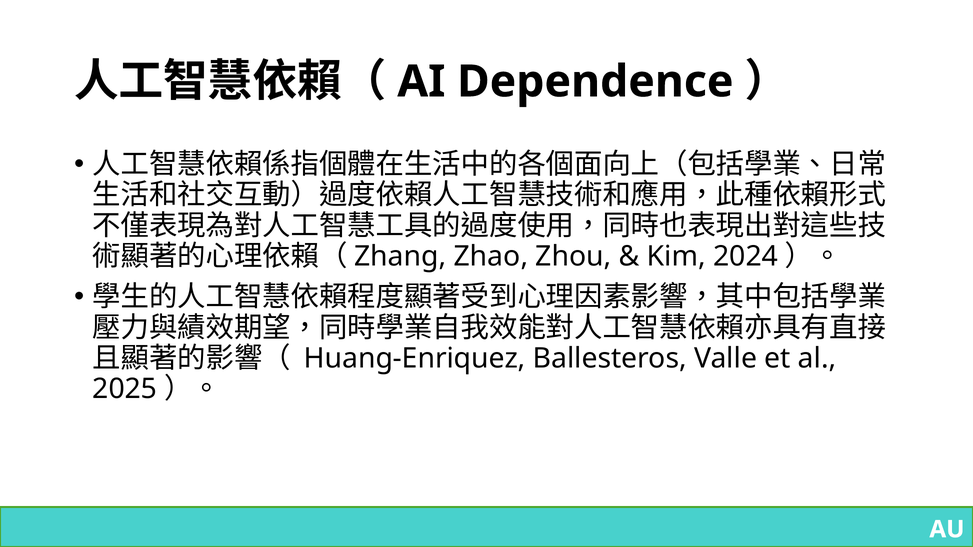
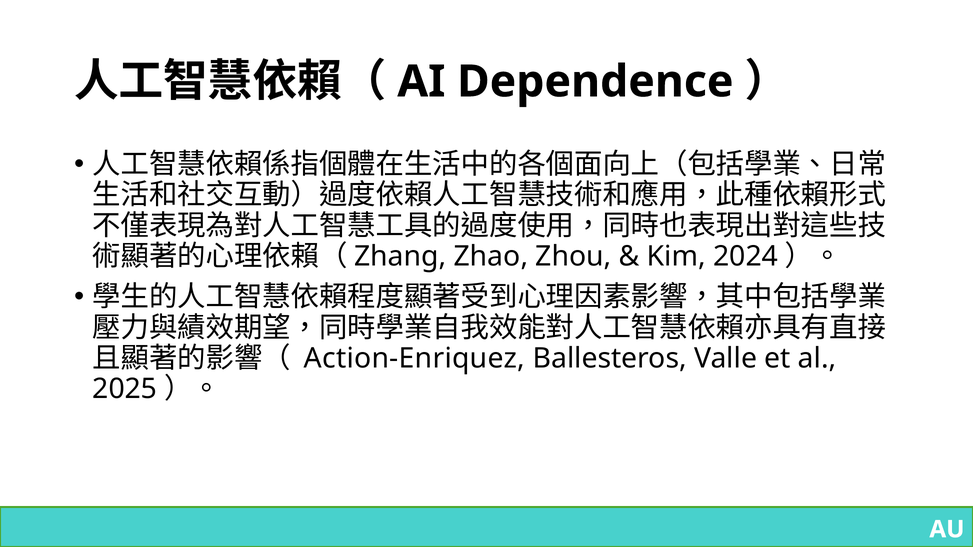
Huang-Enriquez: Huang-Enriquez -> Action-Enriquez
